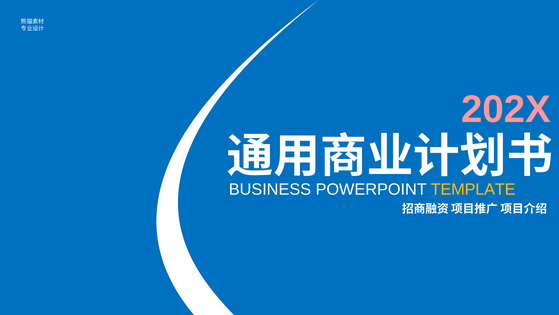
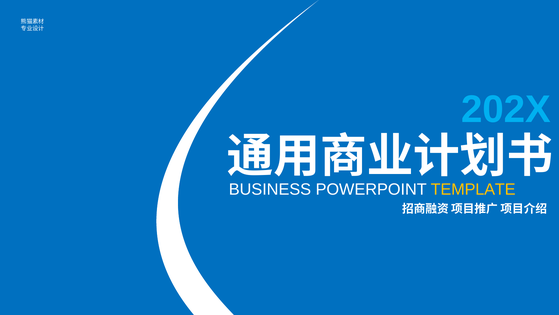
202X colour: pink -> light blue
